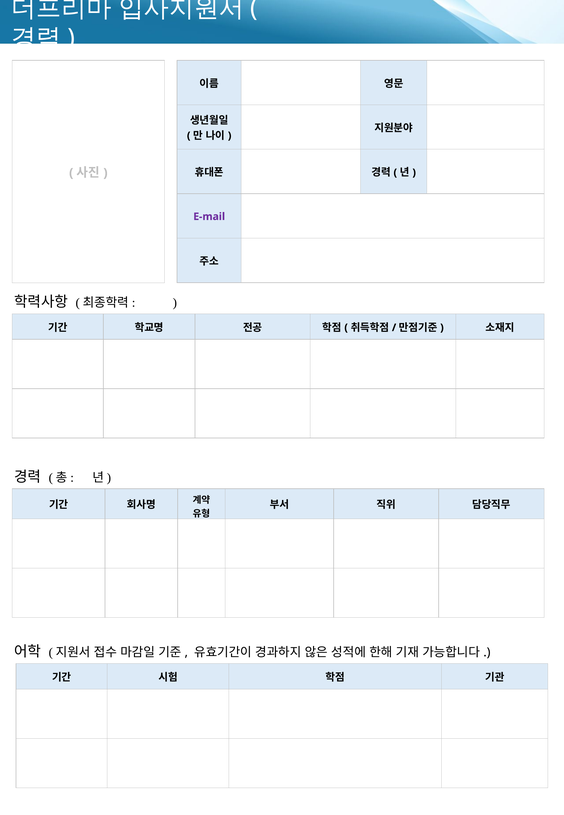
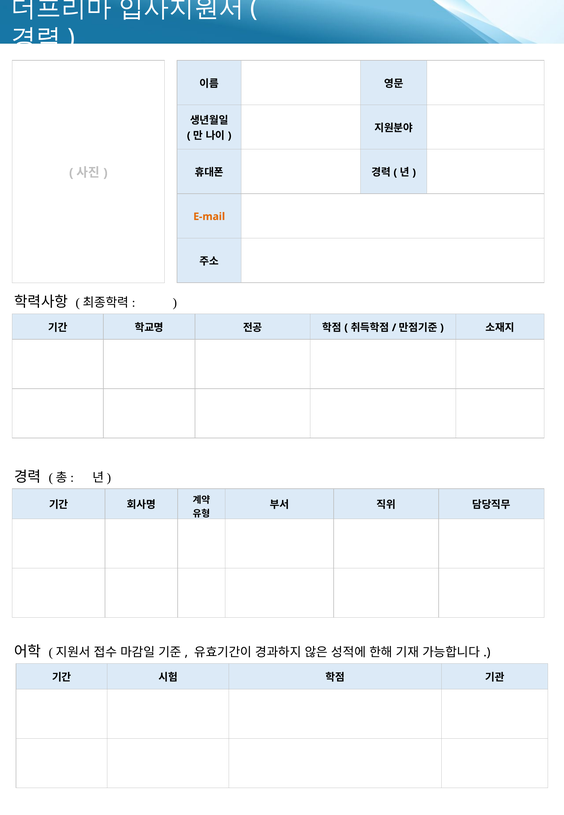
E-mail colour: purple -> orange
